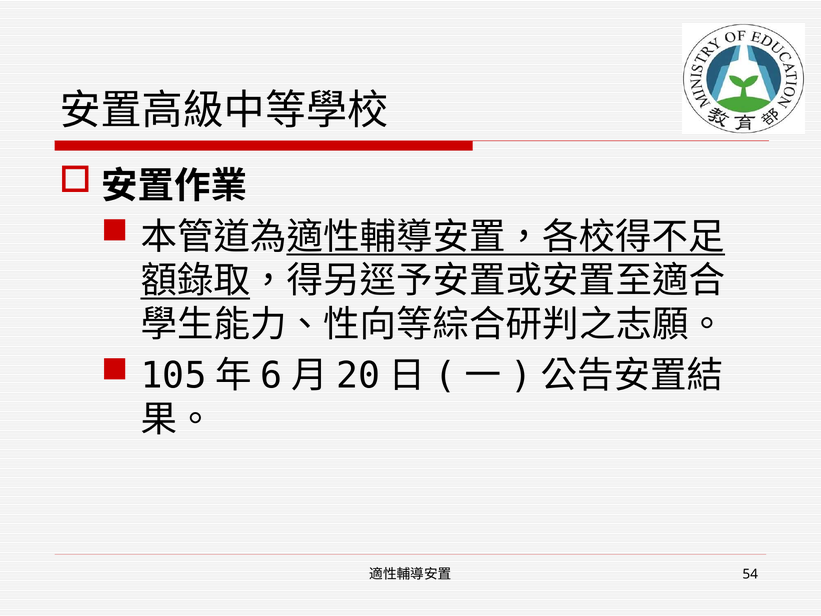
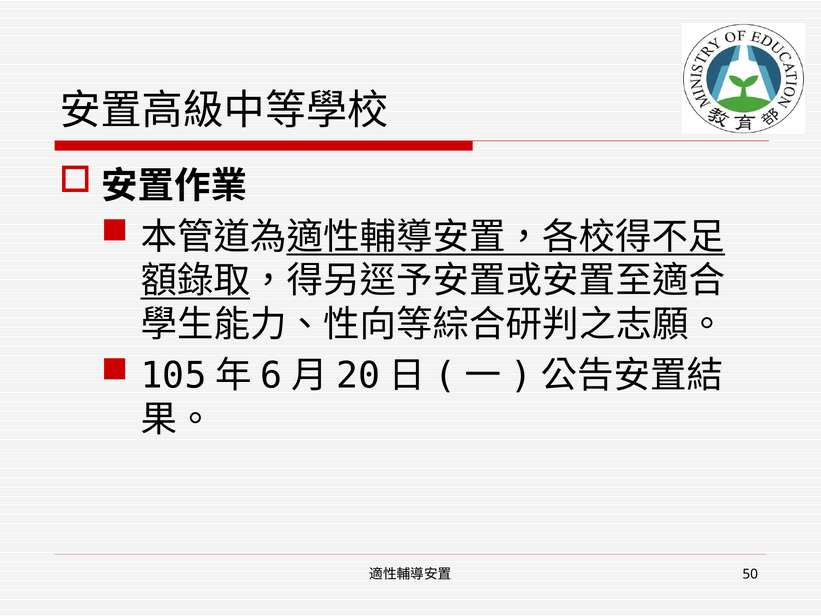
54: 54 -> 50
